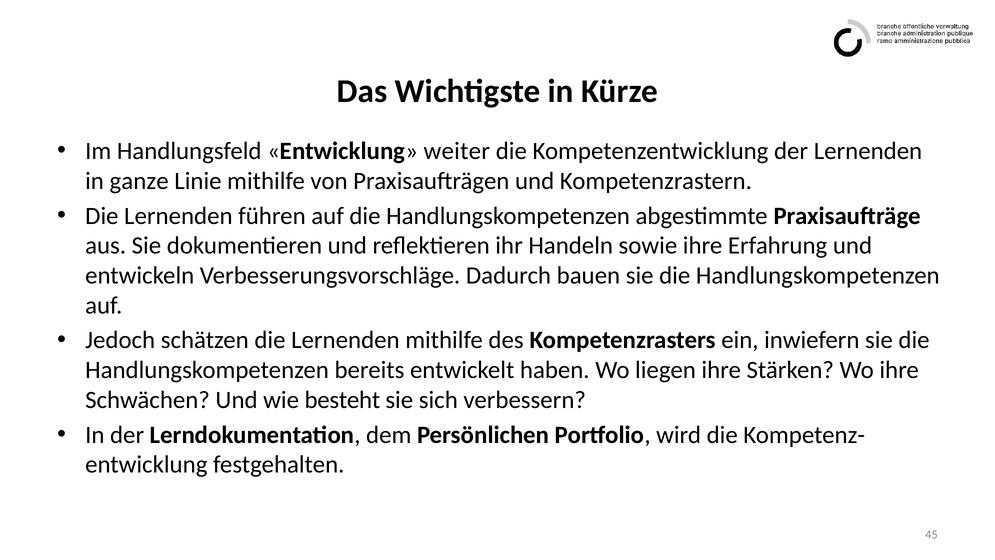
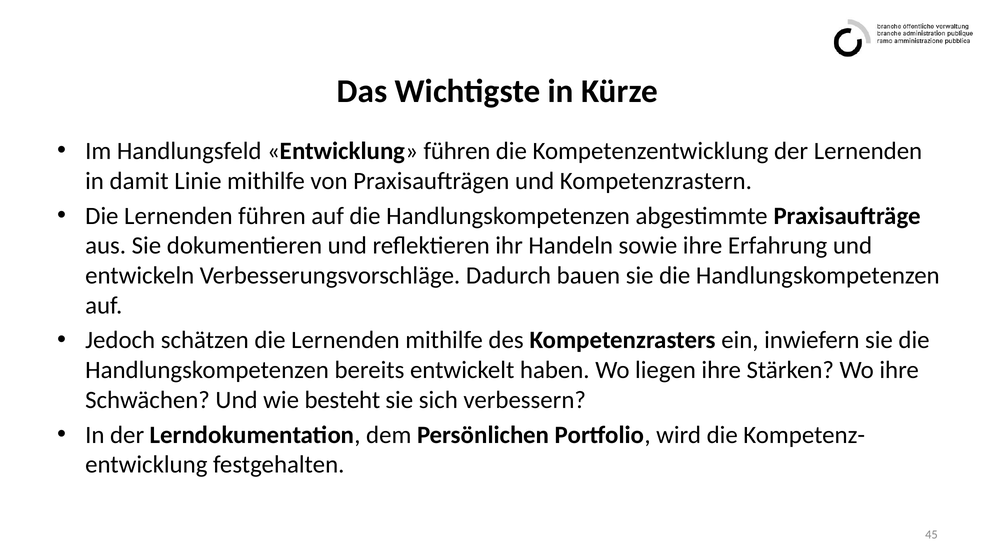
Entwicklung weiter: weiter -> führen
ganze: ganze -> damit
